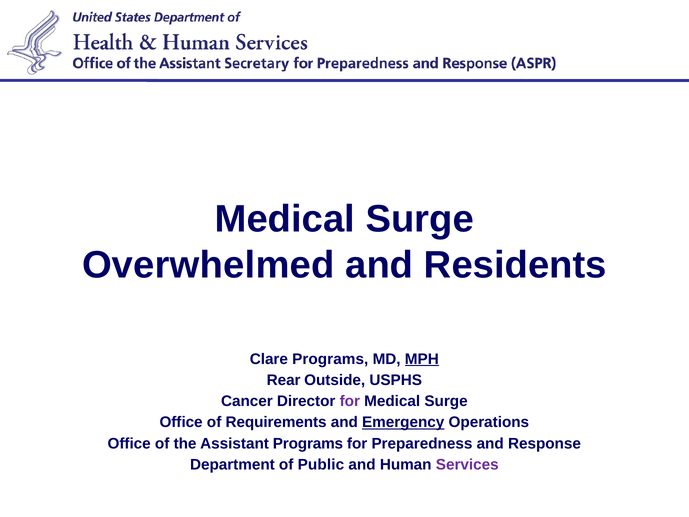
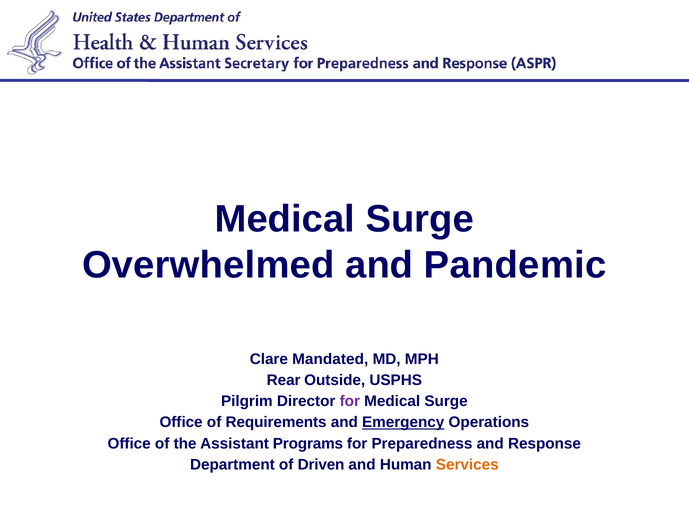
Residents: Residents -> Pandemic
Clare Programs: Programs -> Mandated
MPH underline: present -> none
Cancer: Cancer -> Pilgrim
Public: Public -> Driven
Services colour: purple -> orange
